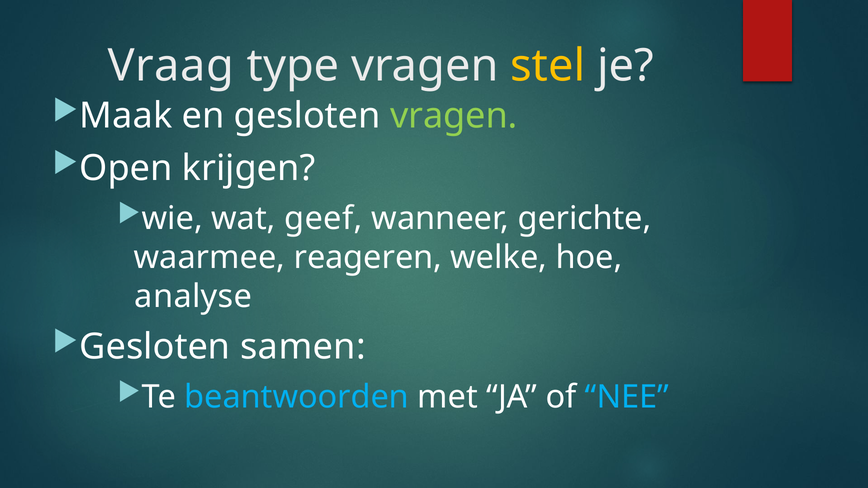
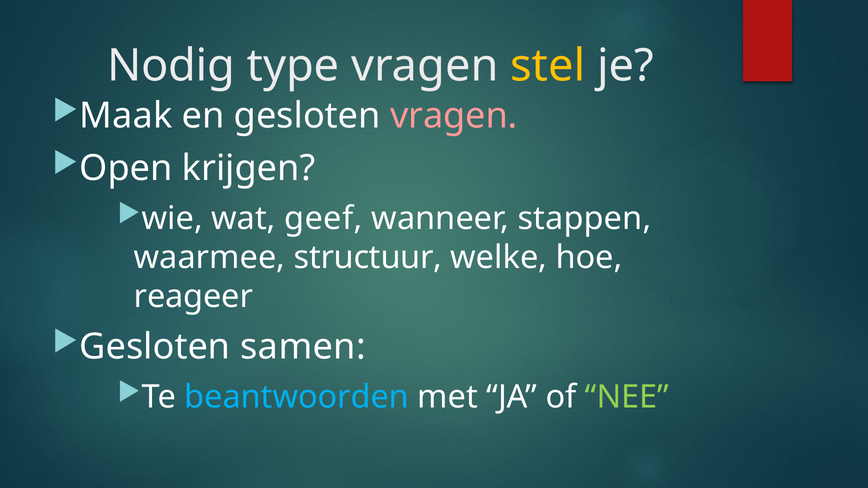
Vraag: Vraag -> Nodig
vragen at (454, 116) colour: light green -> pink
gerichte: gerichte -> stappen
reageren: reageren -> structuur
analyse: analyse -> reageer
NEE colour: light blue -> light green
